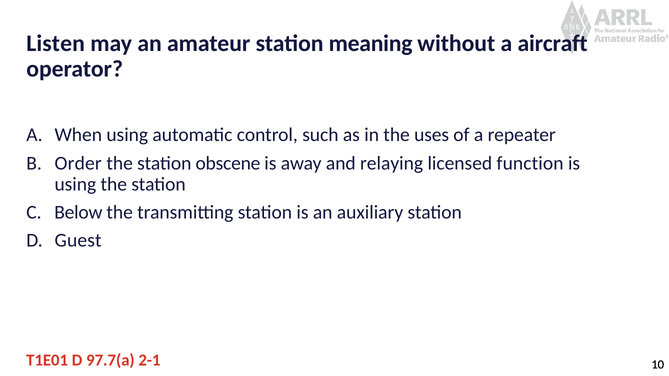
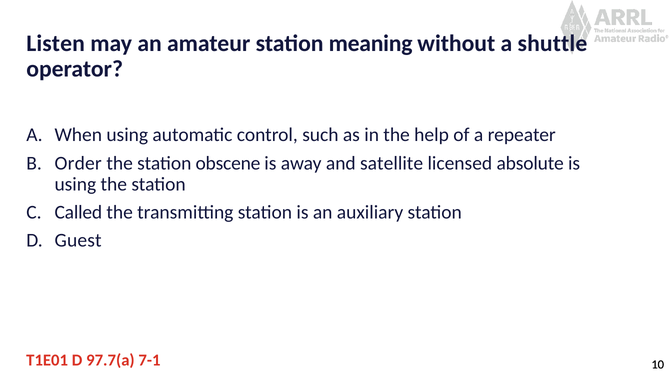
aircraft: aircraft -> shuttle
uses: uses -> help
relaying: relaying -> satellite
function: function -> absolute
Below: Below -> Called
2-1: 2-1 -> 7-1
